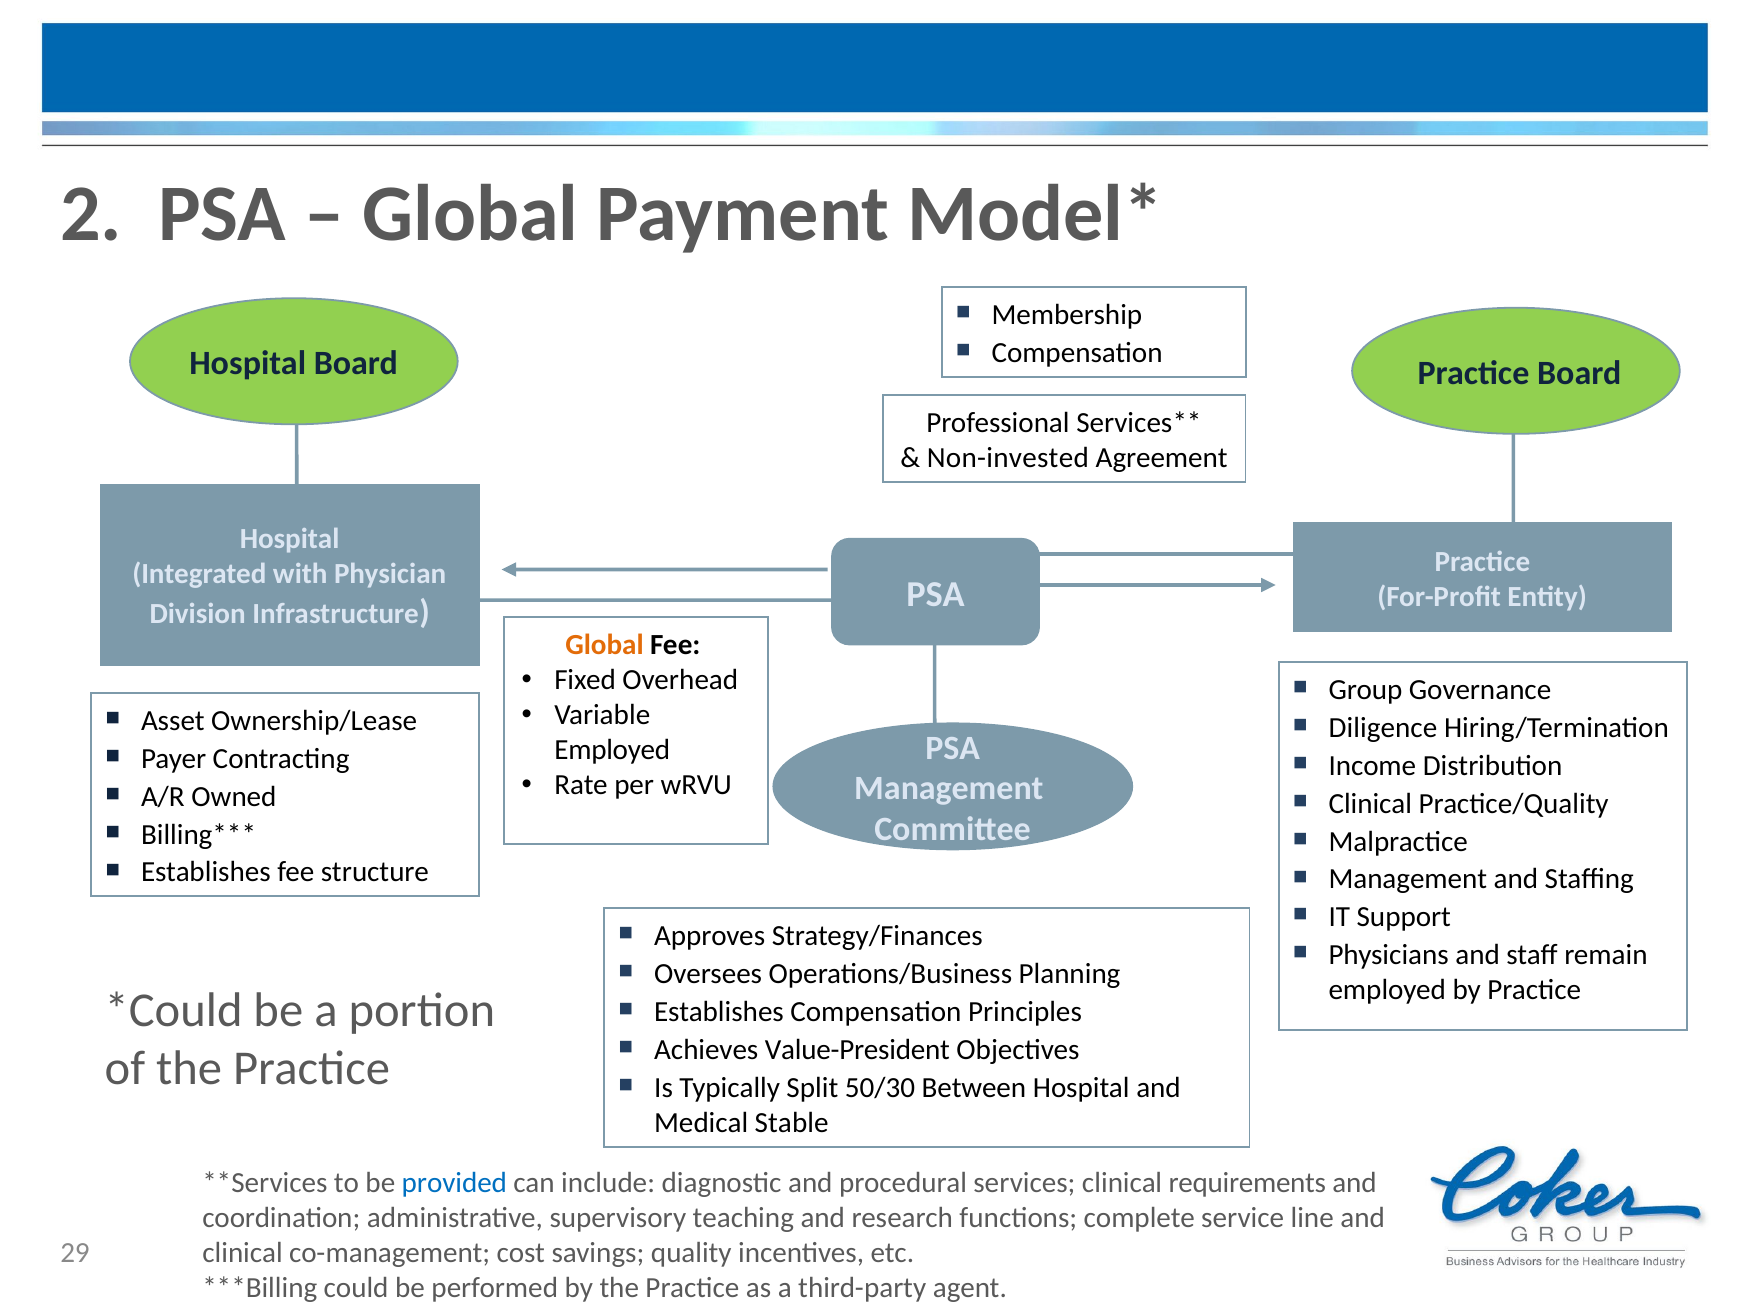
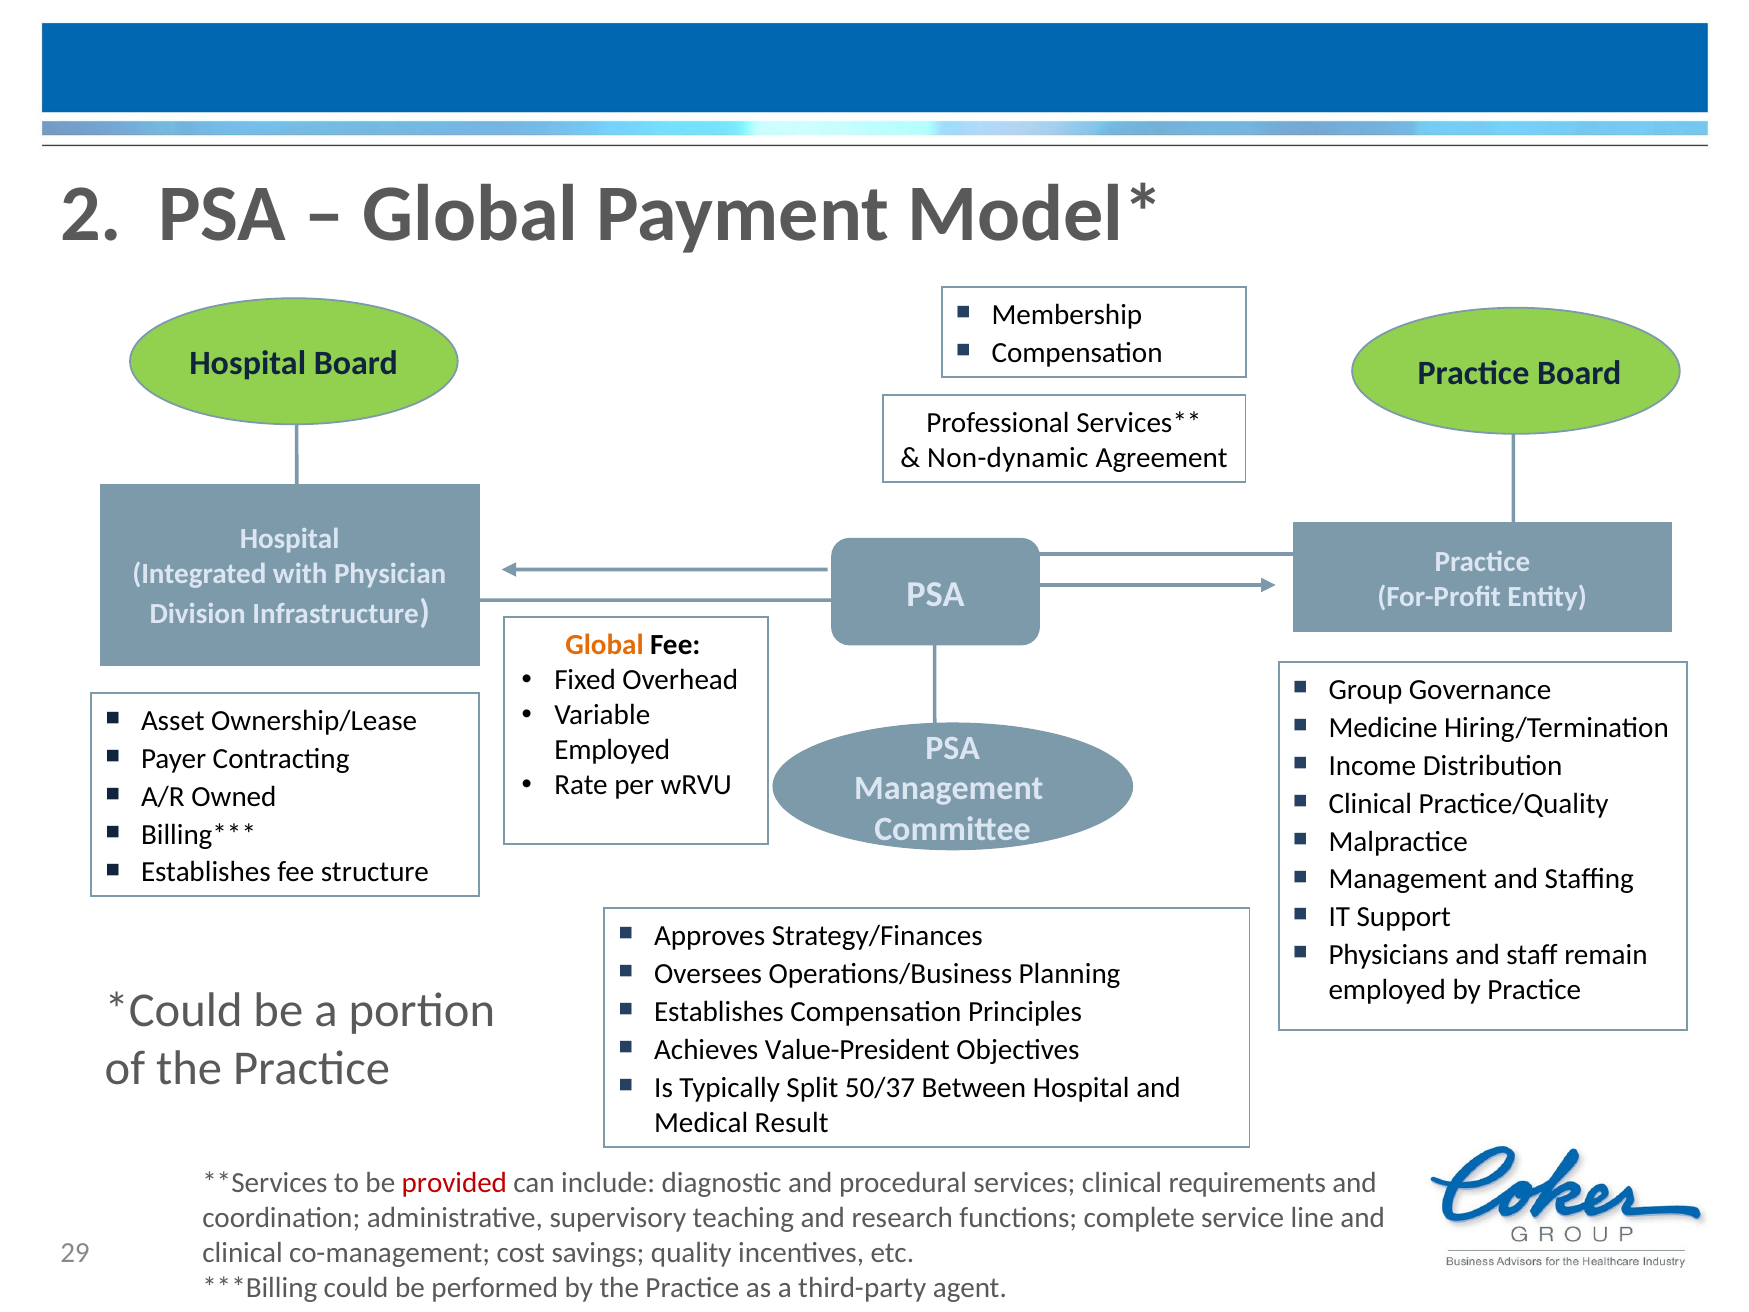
Non-invested: Non-invested -> Non-dynamic
Diligence: Diligence -> Medicine
50/30: 50/30 -> 50/37
Stable: Stable -> Result
provided colour: blue -> red
